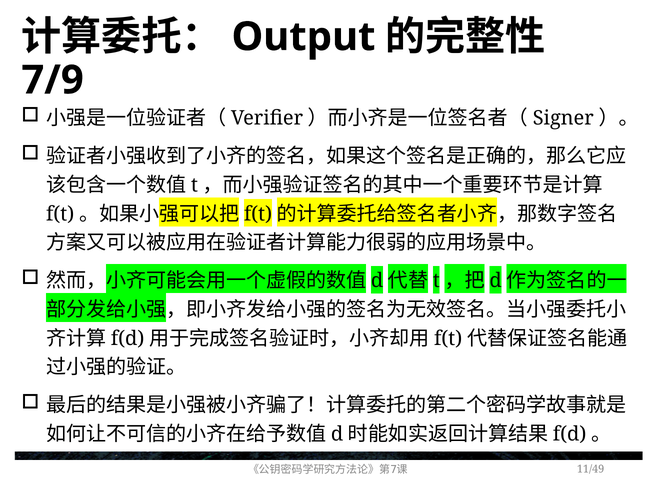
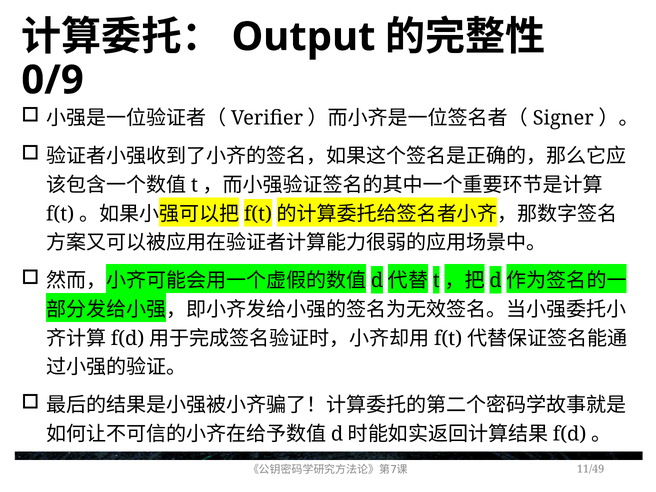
7/9: 7/9 -> 0/9
